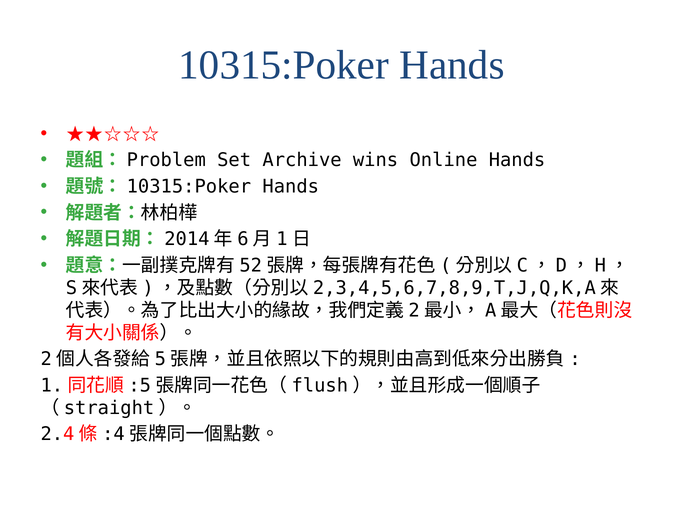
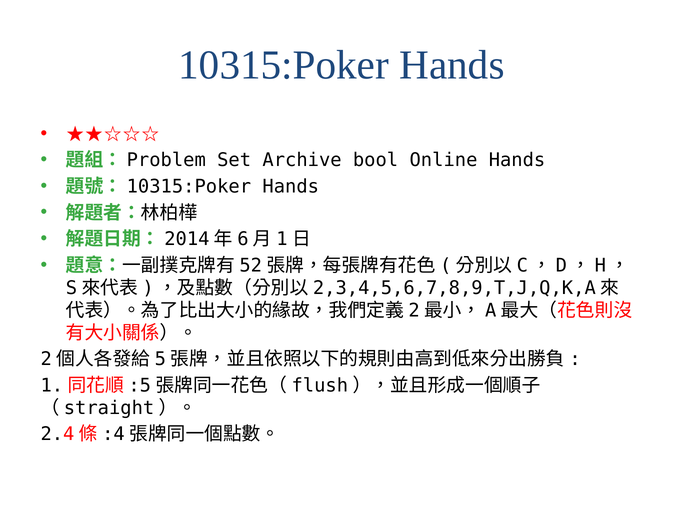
wins: wins -> bool
